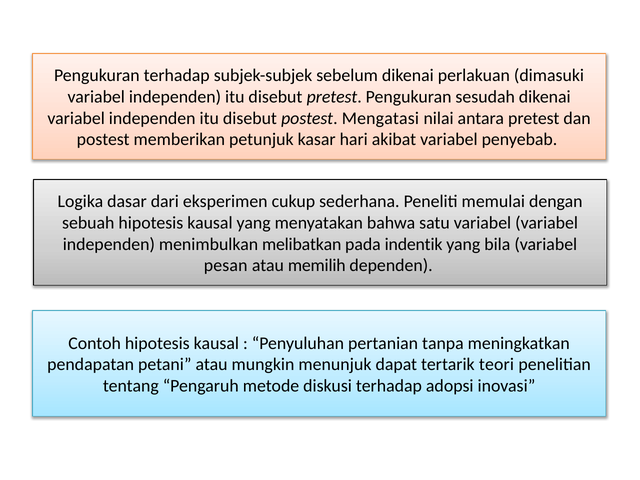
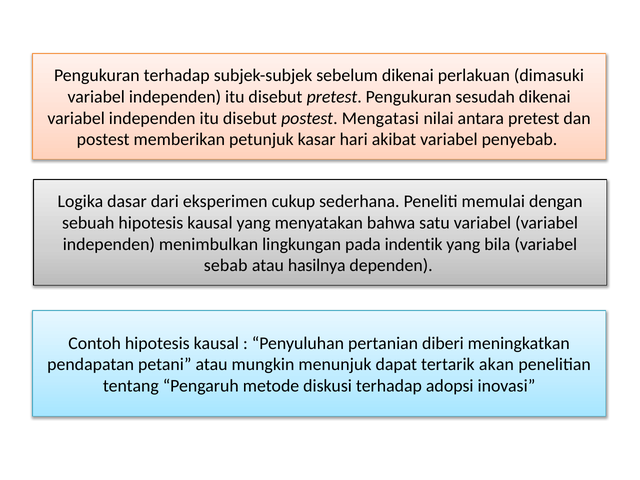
melibatkan: melibatkan -> lingkungan
pesan: pesan -> sebab
memilih: memilih -> hasilnya
tanpa: tanpa -> diberi
teori: teori -> akan
